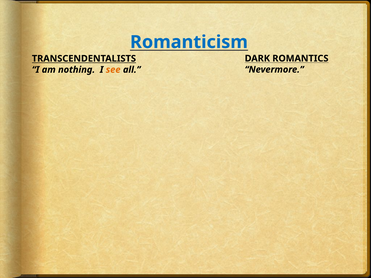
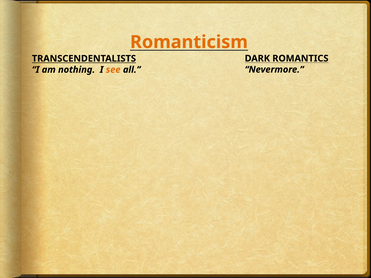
Romanticism colour: blue -> orange
